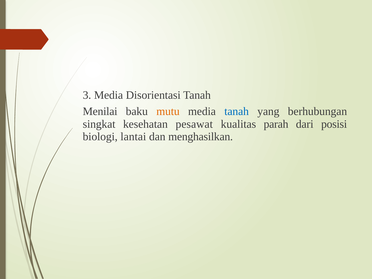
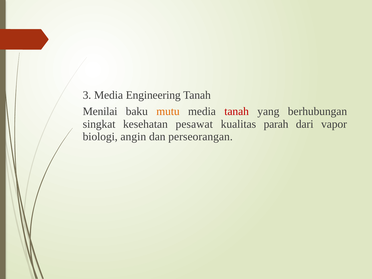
Disorientasi: Disorientasi -> Engineering
tanah at (237, 111) colour: blue -> red
posisi: posisi -> vapor
lantai: lantai -> angin
menghasilkan: menghasilkan -> perseorangan
